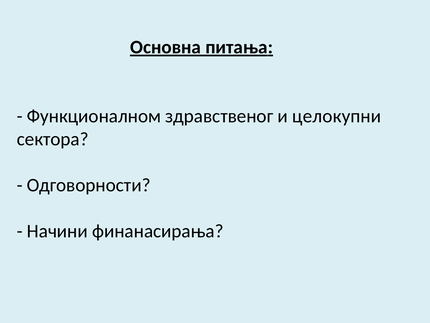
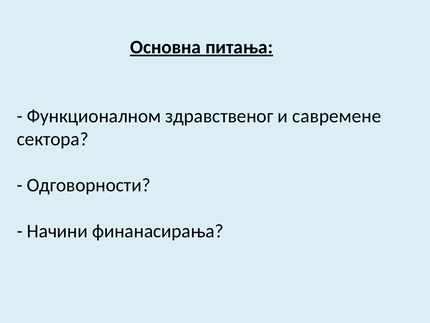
целокупни: целокупни -> савремене
